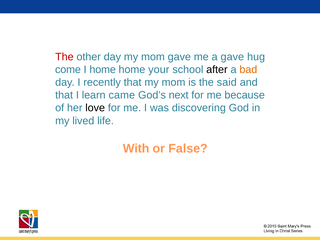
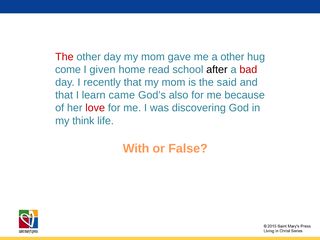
a gave: gave -> other
I home: home -> given
your: your -> read
bad colour: orange -> red
next: next -> also
love colour: black -> red
lived: lived -> think
